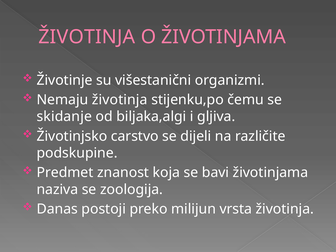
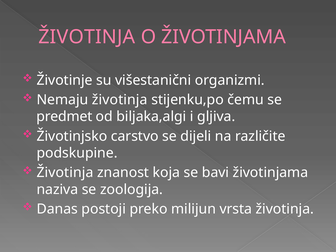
skidanje: skidanje -> predmet
Predmet at (65, 173): Predmet -> Životinja
